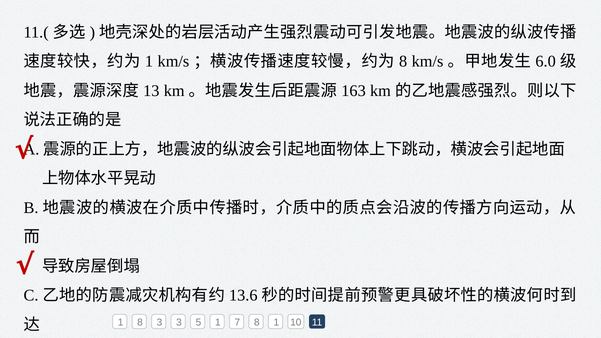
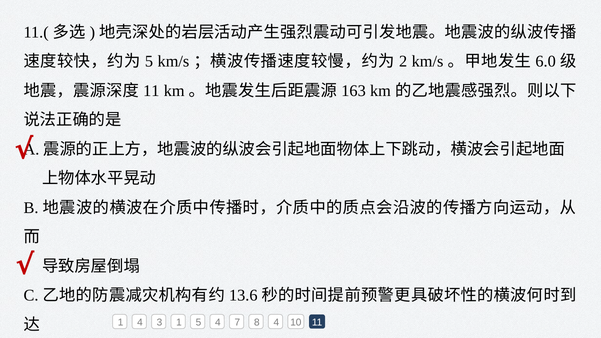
1 at (149, 61): 1 -> 5
8 at (403, 61): 8 -> 2
13 at (151, 91): 13 -> 11
1 8: 8 -> 4
3 3: 3 -> 1
5 1: 1 -> 4
8 1: 1 -> 4
